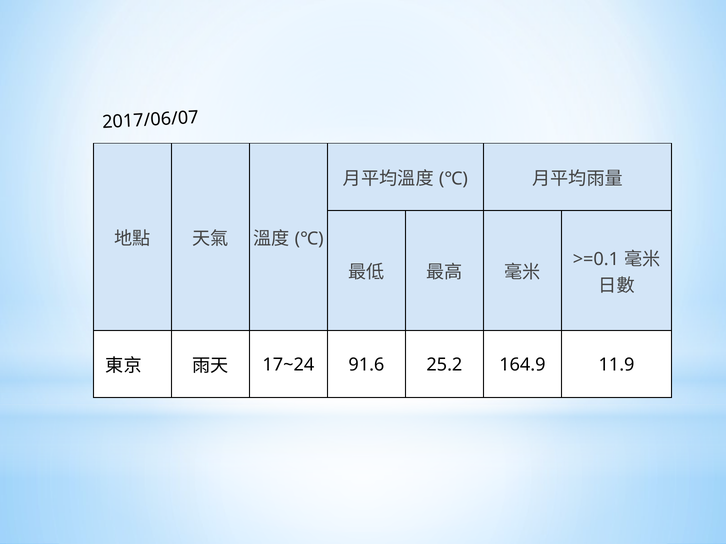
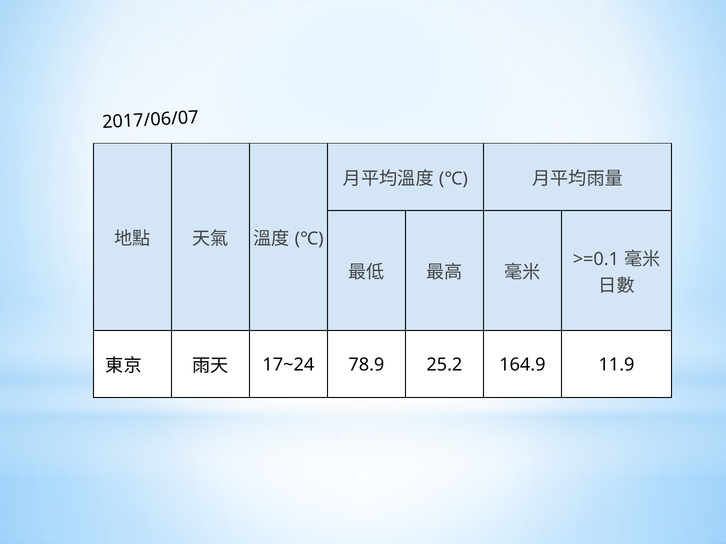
91.6: 91.6 -> 78.9
